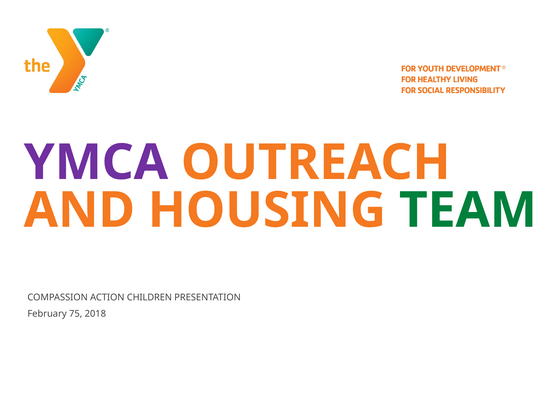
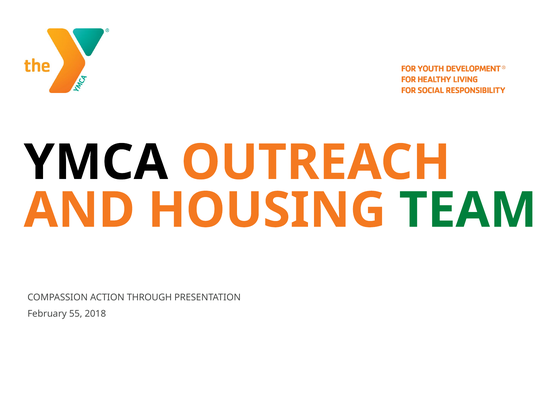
YMCA colour: purple -> black
CHILDREN: CHILDREN -> THROUGH
75: 75 -> 55
